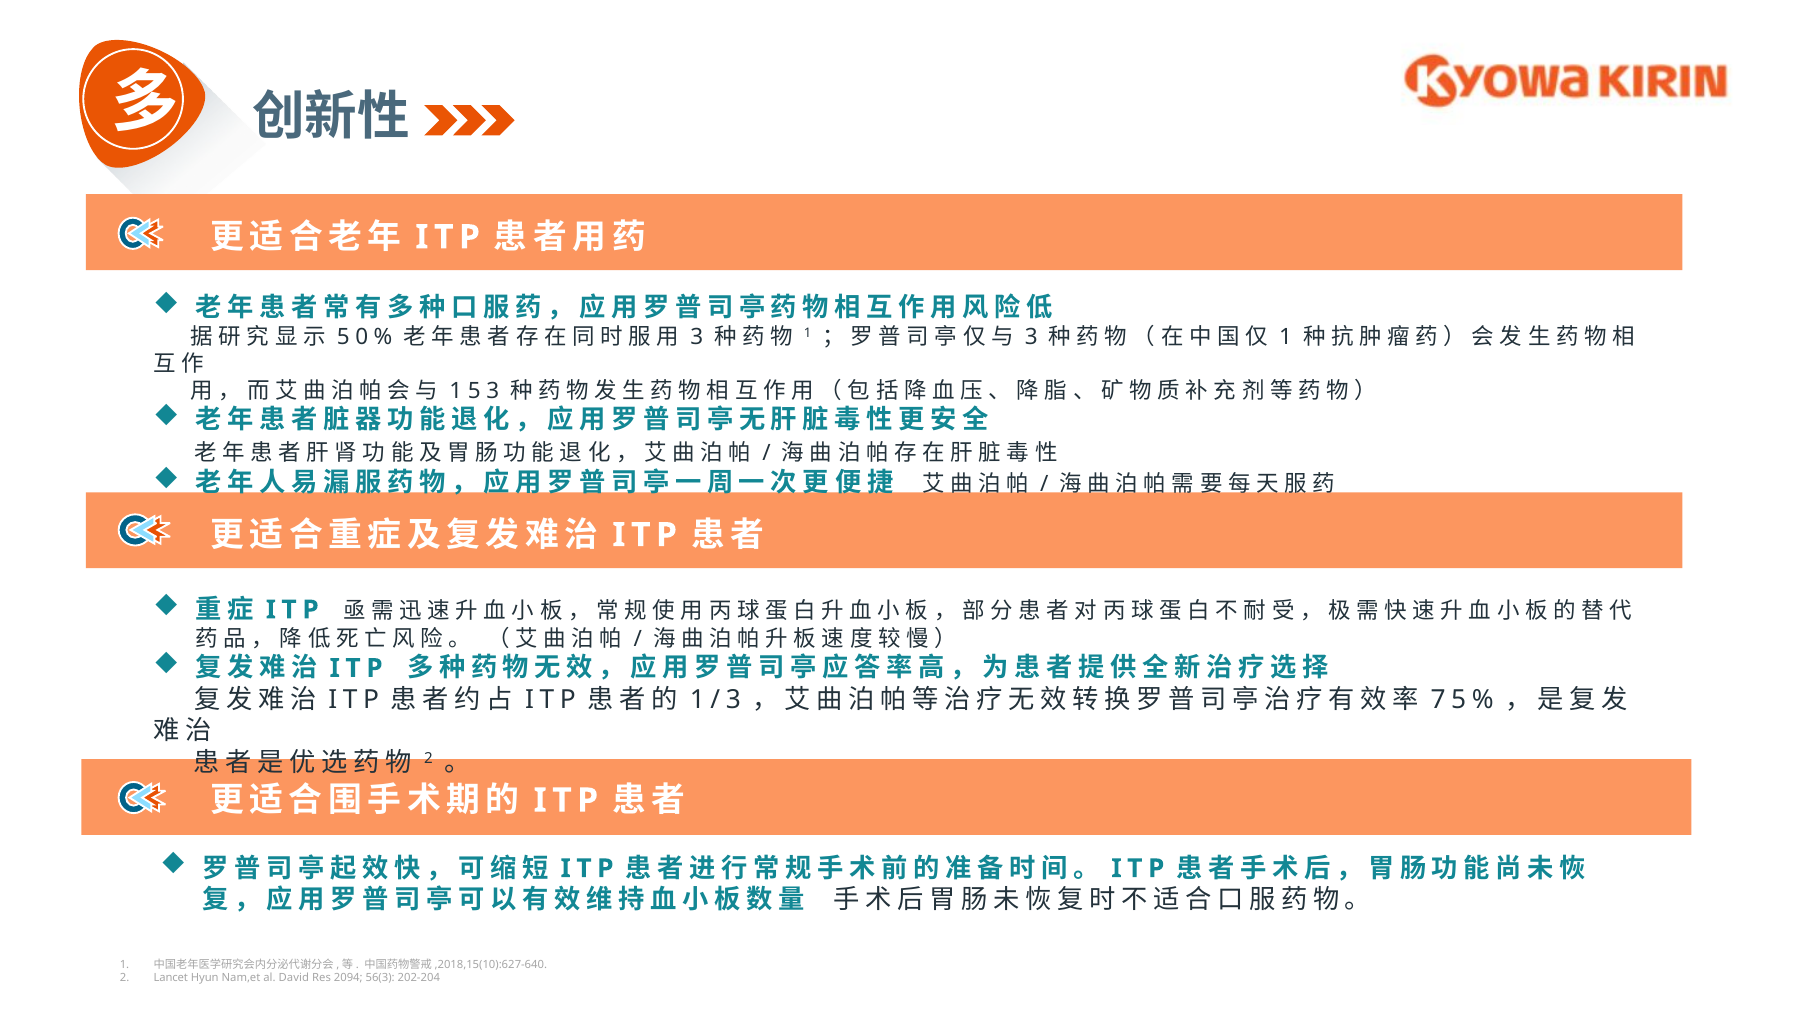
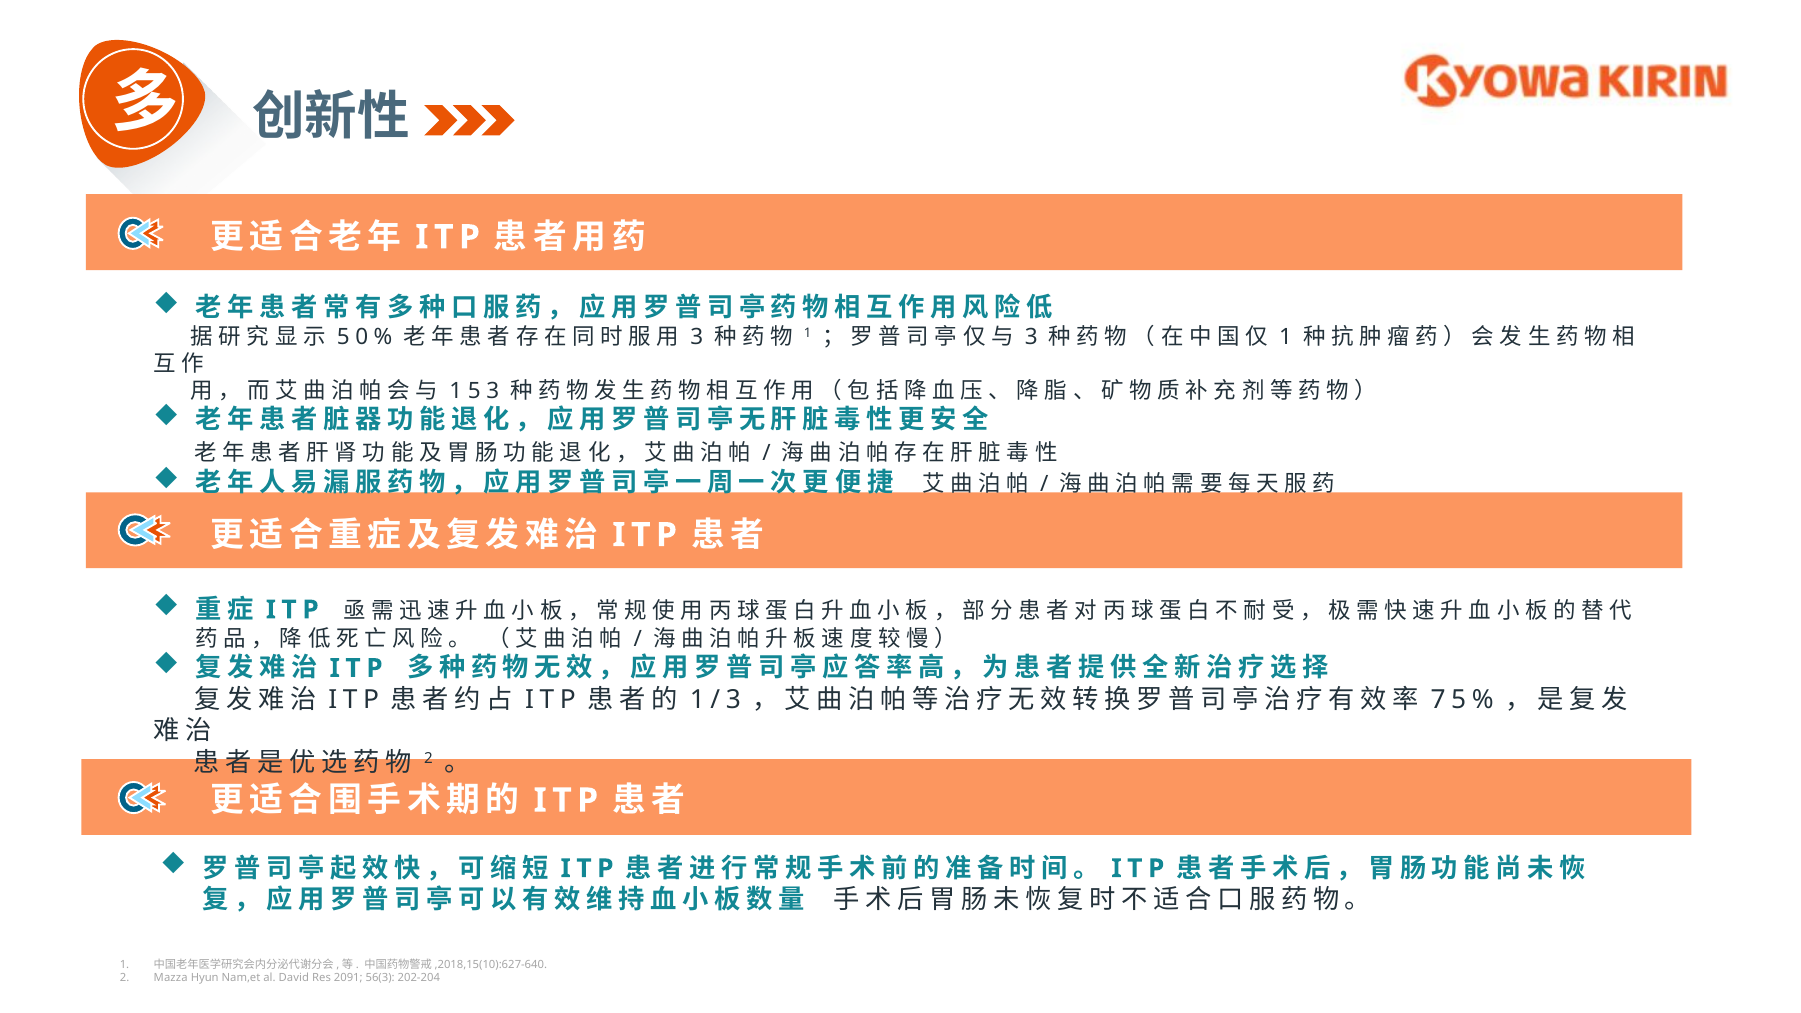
Lancet: Lancet -> Mazza
2094: 2094 -> 2091
